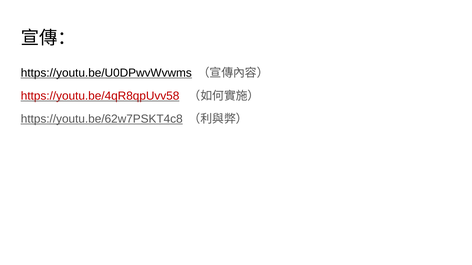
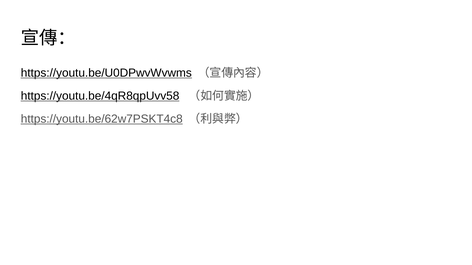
https://youtu.be/4qR8qpUvv58 colour: red -> black
